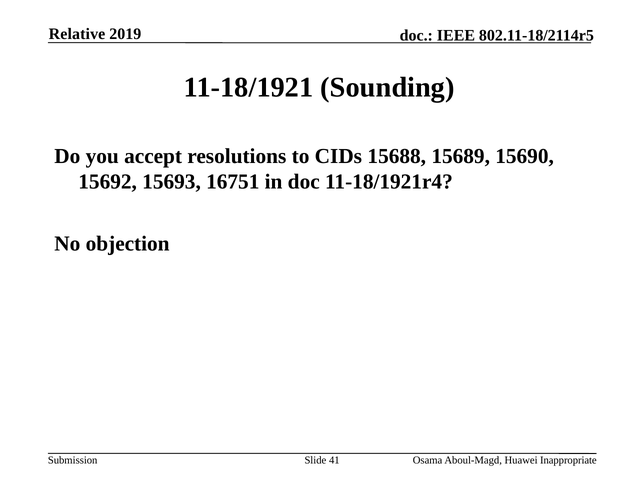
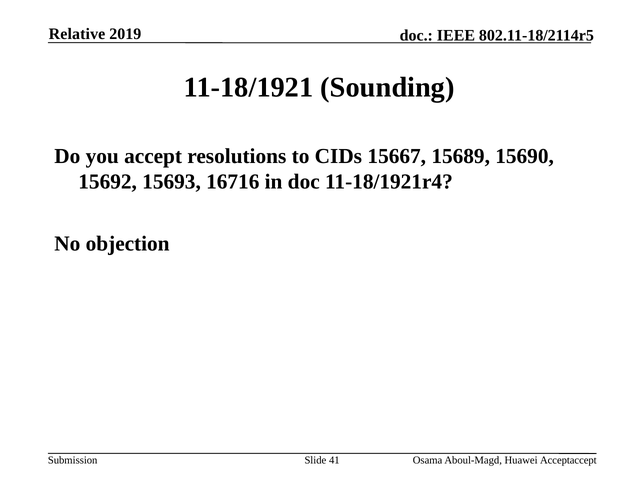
15688: 15688 -> 15667
16751: 16751 -> 16716
Inappropriate: Inappropriate -> Acceptaccept
